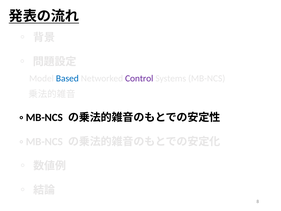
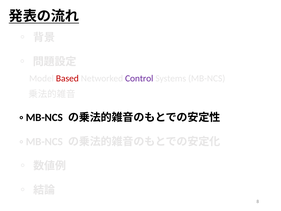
Based colour: blue -> red
